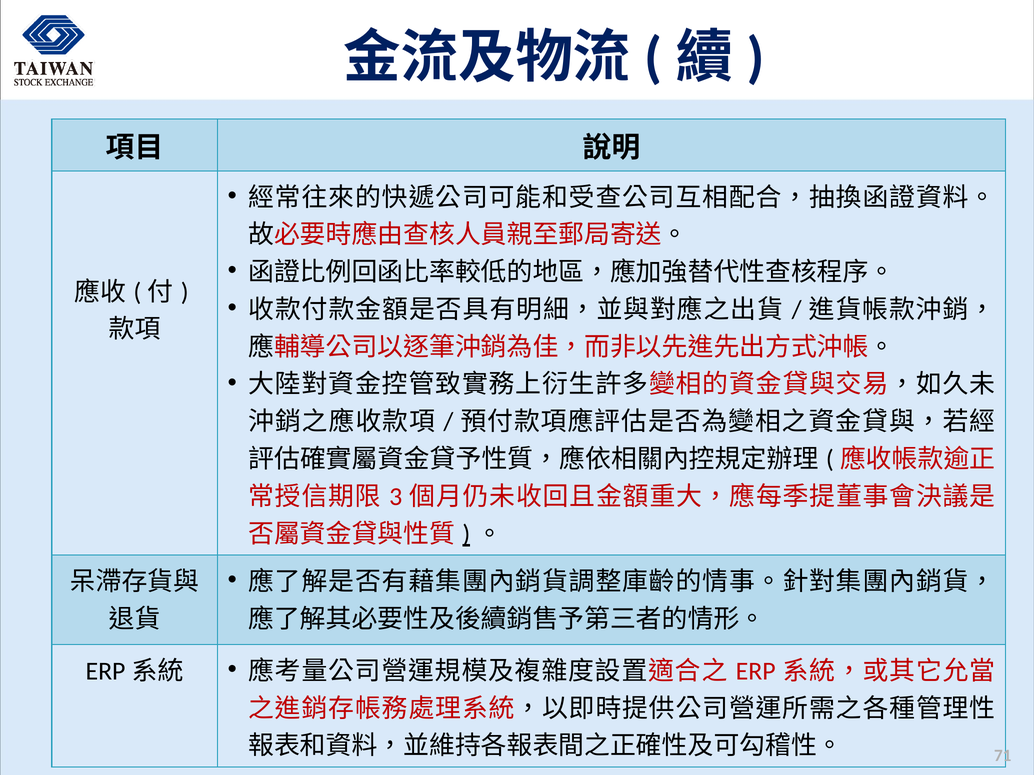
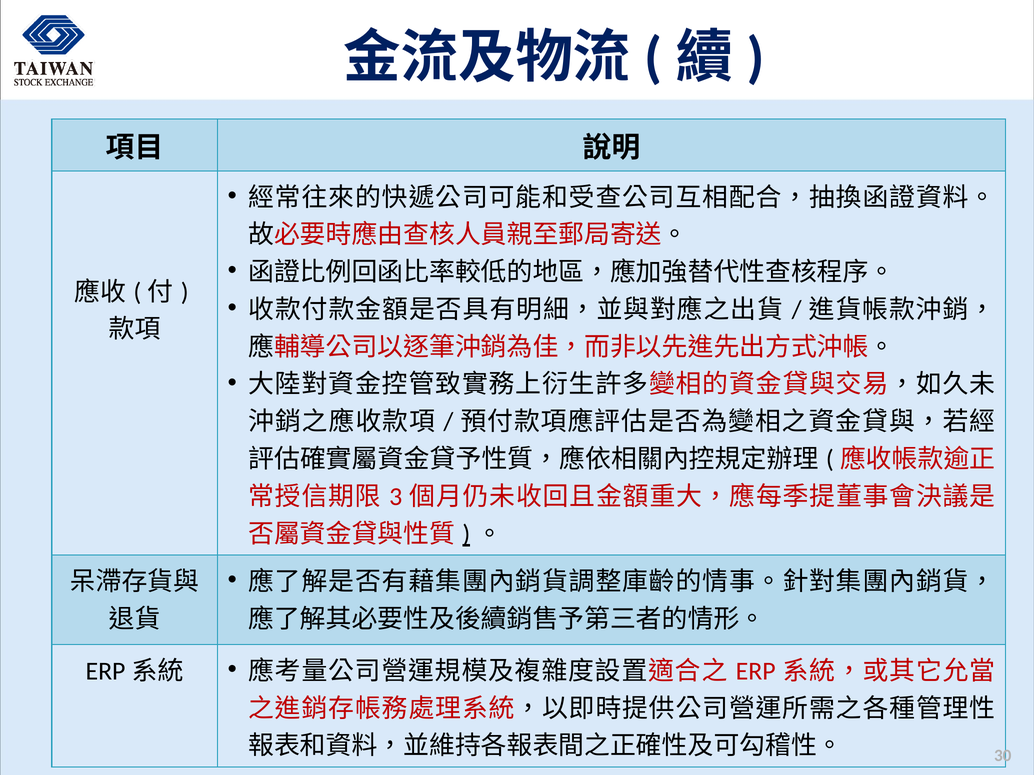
71: 71 -> 30
